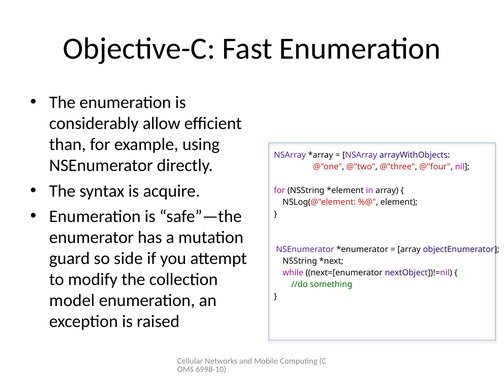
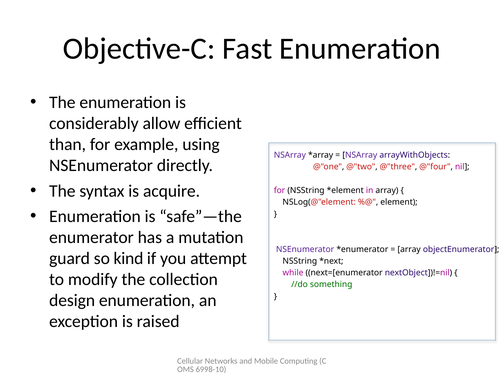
side: side -> kind
model: model -> design
